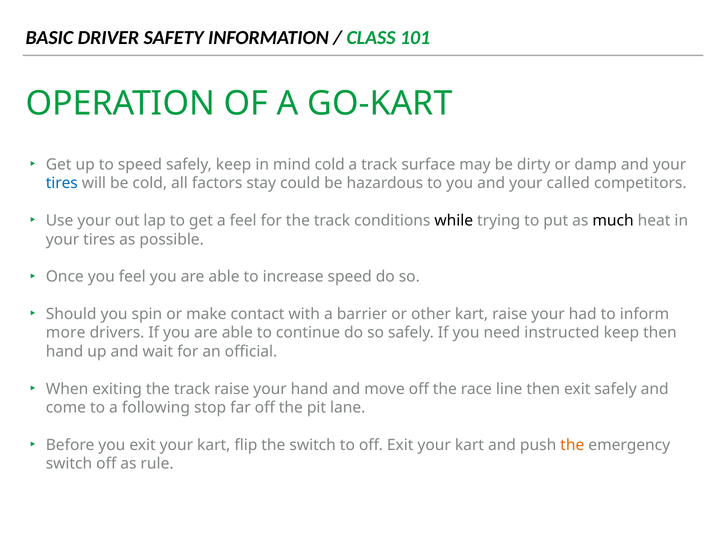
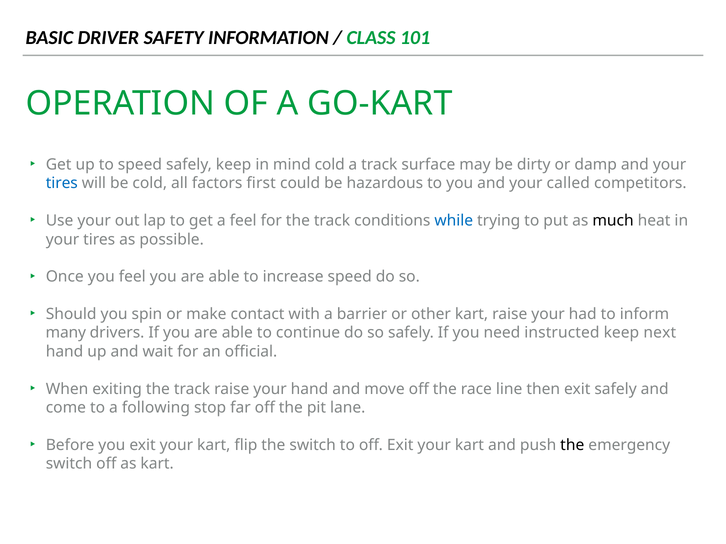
stay: stay -> first
while colour: black -> blue
more: more -> many
keep then: then -> next
the at (572, 445) colour: orange -> black
as rule: rule -> kart
